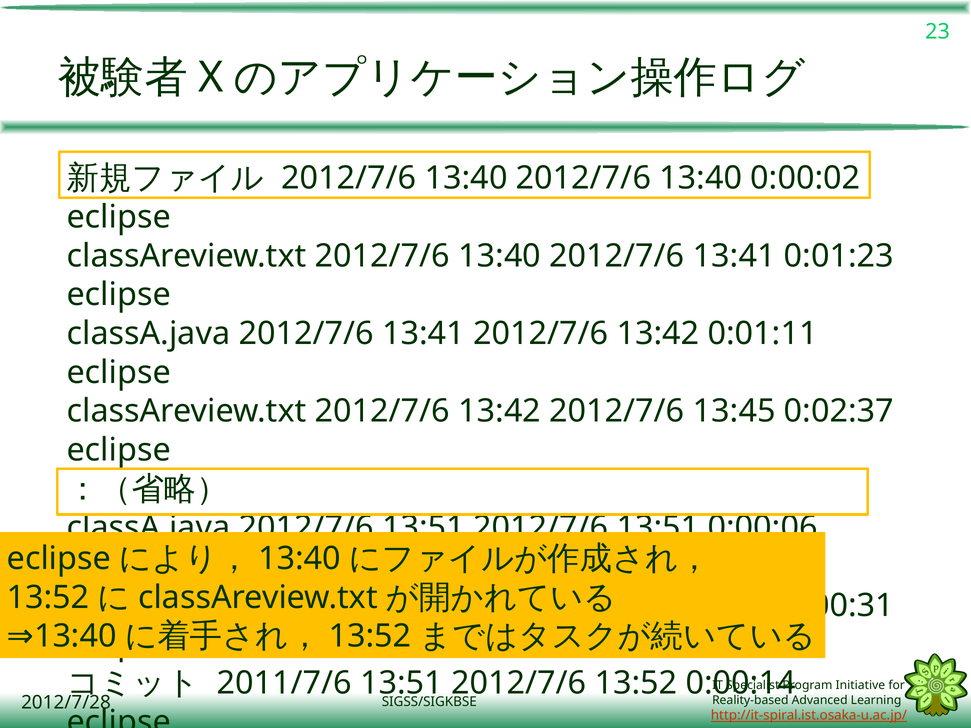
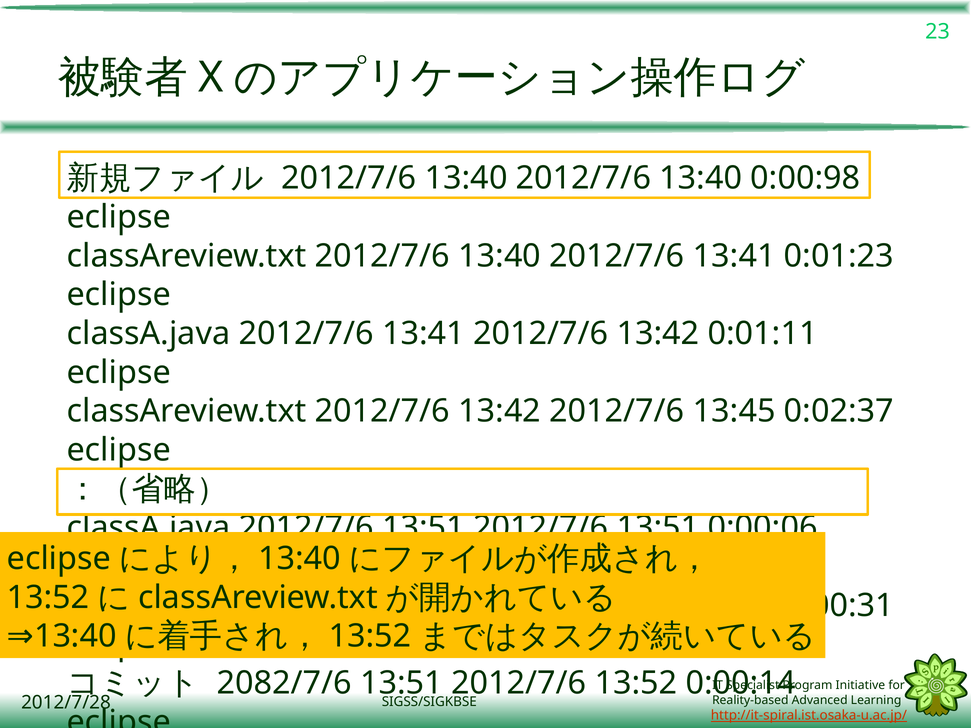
0:00:02: 0:00:02 -> 0:00:98
2011/7/6: 2011/7/6 -> 2082/7/6
